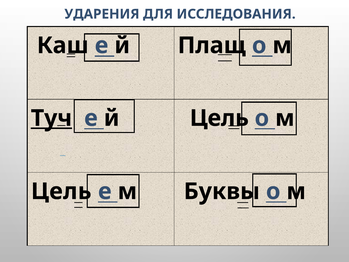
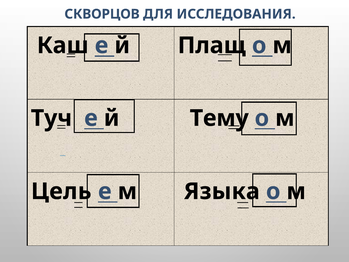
УДАРЕНИЯ: УДАРЕНИЯ -> СКВОРЦОВ
Туч underline: present -> none
й Цель: Цель -> Тему
Буквы: Буквы -> Языка
